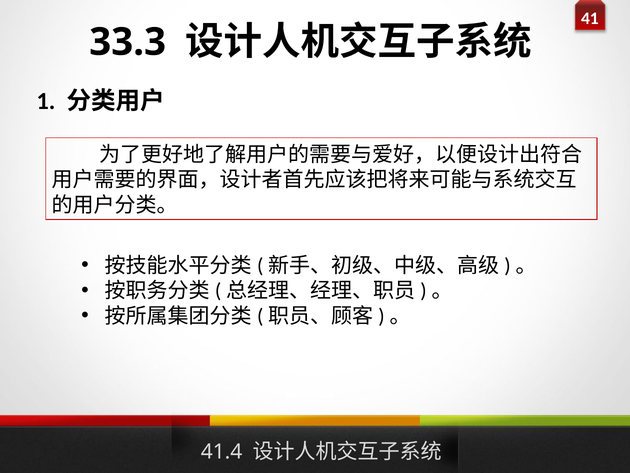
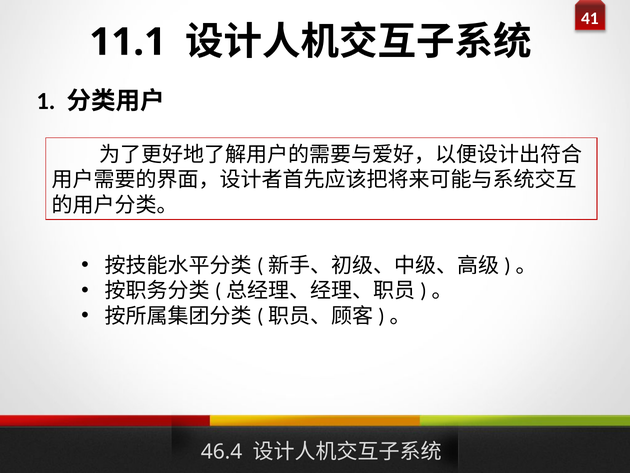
33.3: 33.3 -> 11.1
41.4: 41.4 -> 46.4
